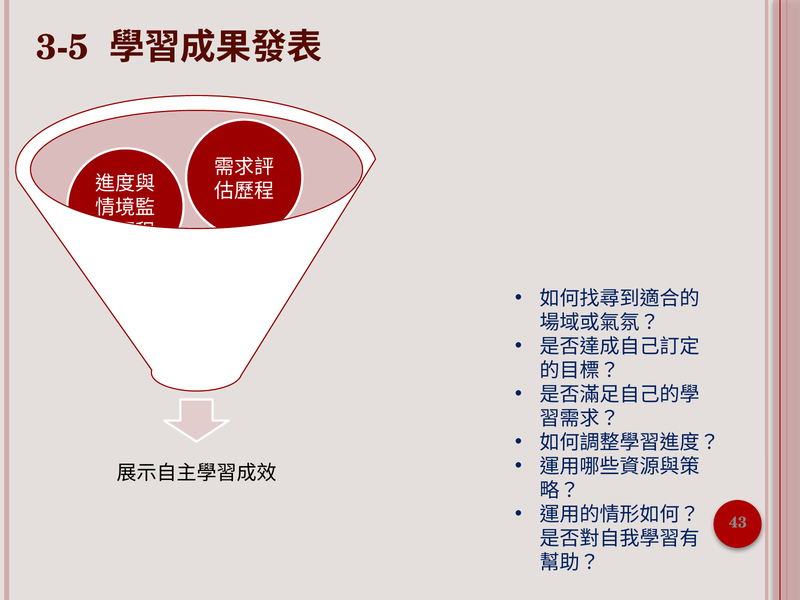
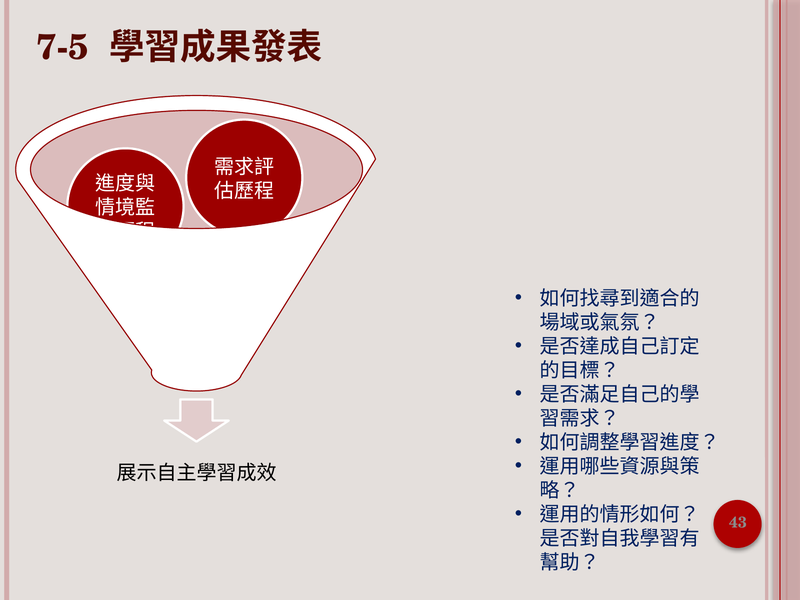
3-5: 3-5 -> 7-5
